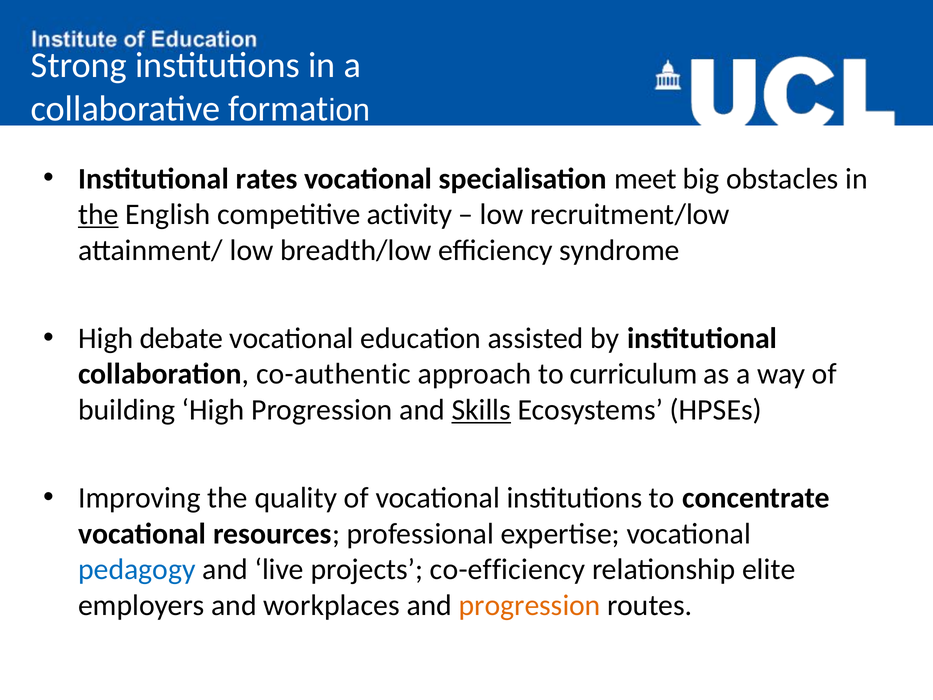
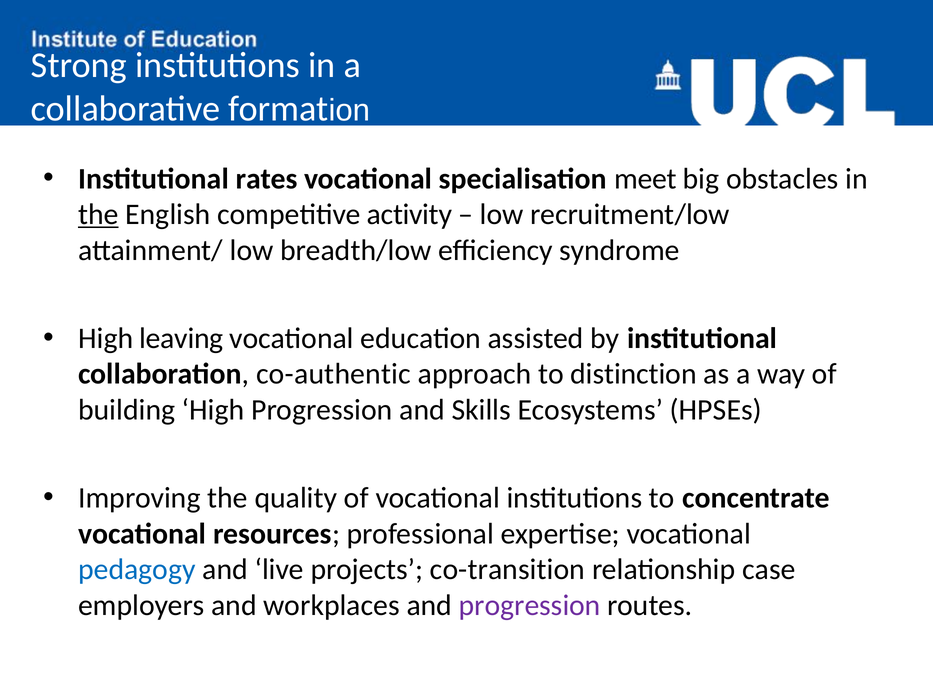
debate: debate -> leaving
curriculum: curriculum -> distinction
Skills underline: present -> none
co-efficiency: co-efficiency -> co-transition
elite: elite -> case
progression at (530, 605) colour: orange -> purple
